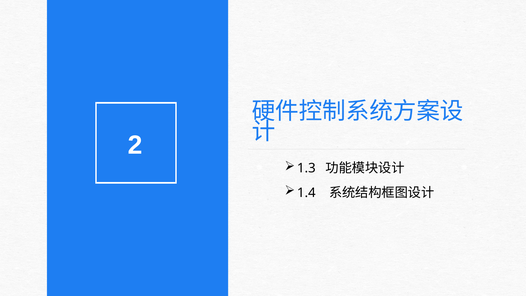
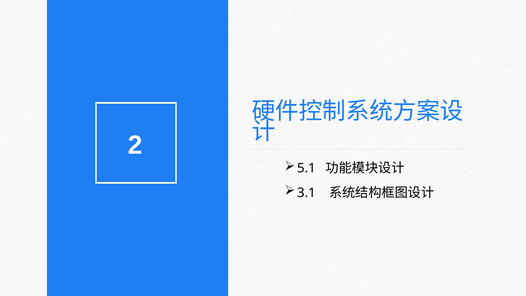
1.3: 1.3 -> 5.1
1.4: 1.4 -> 3.1
